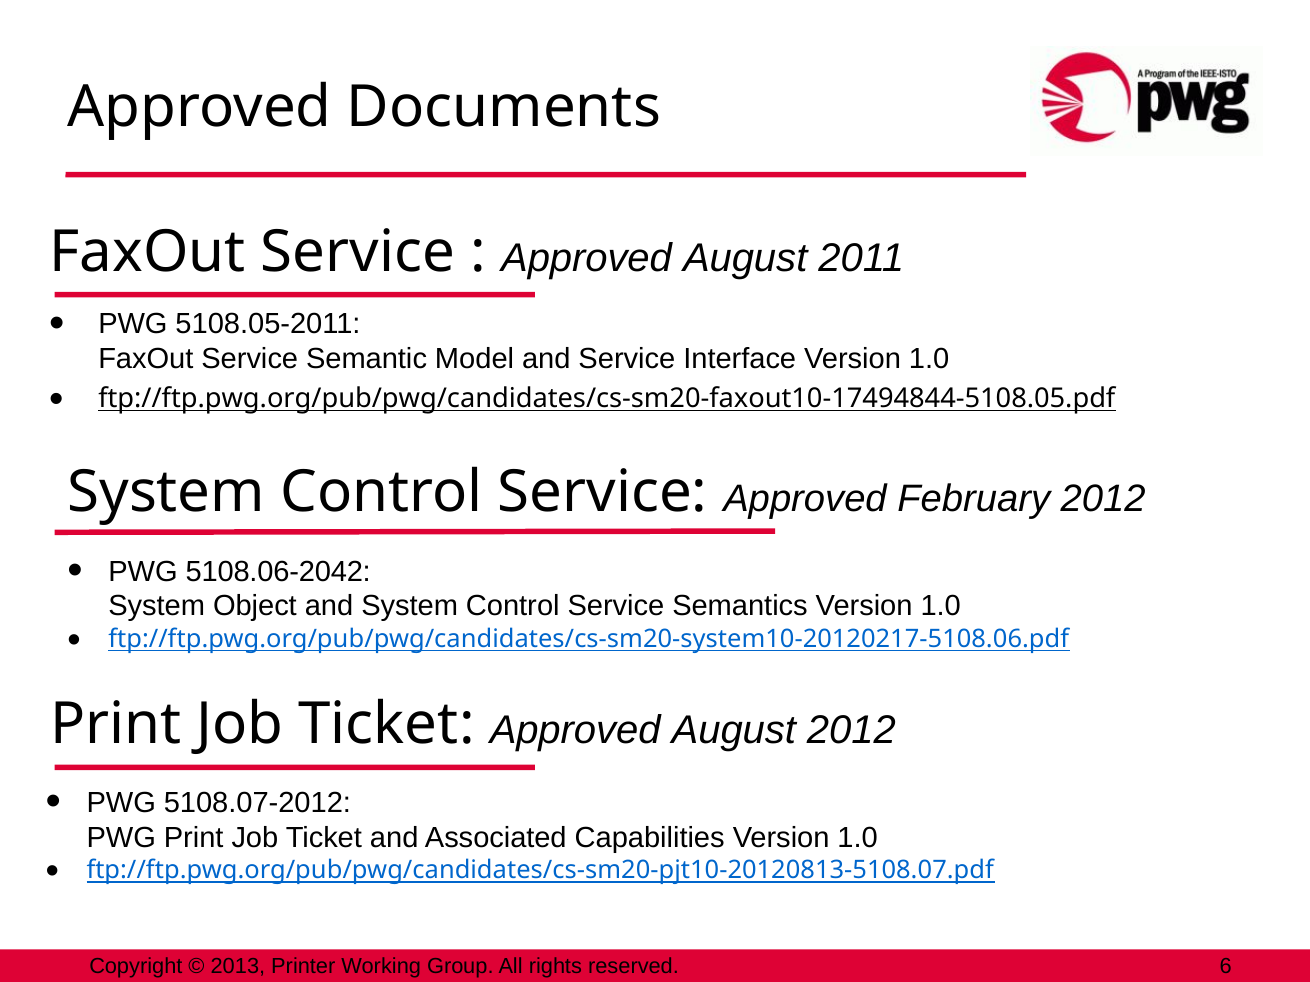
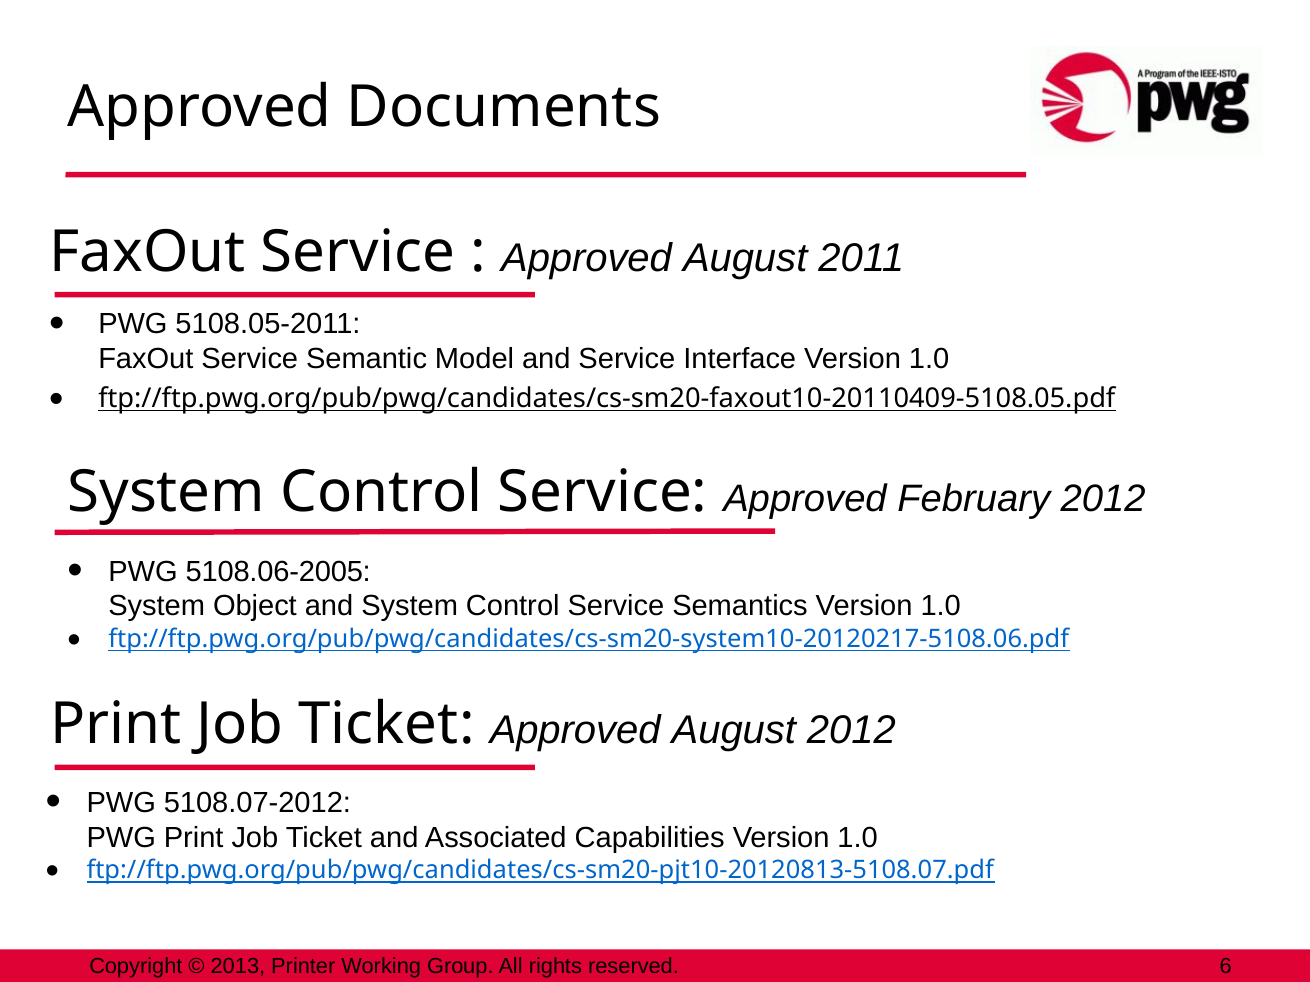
ftp://ftp.pwg.org/pub/pwg/candidates/cs-sm20-faxout10-17494844-5108.05.pdf: ftp://ftp.pwg.org/pub/pwg/candidates/cs-sm20-faxout10-17494844-5108.05.pdf -> ftp://ftp.pwg.org/pub/pwg/candidates/cs-sm20-faxout10-20110409-5108.05.pdf
5108.06-2042: 5108.06-2042 -> 5108.06-2005
